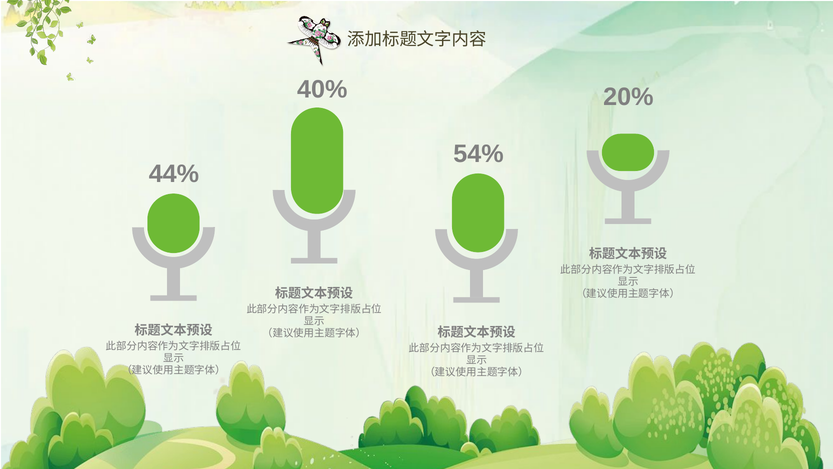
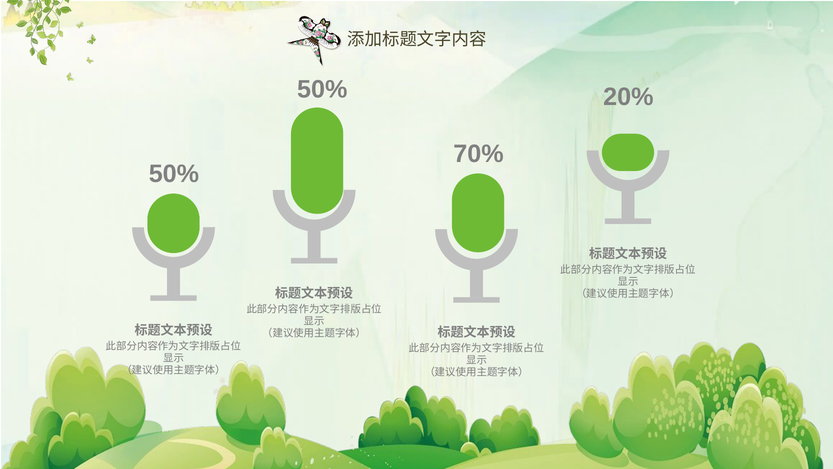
40% at (322, 90): 40% -> 50%
54%: 54% -> 70%
44% at (174, 174): 44% -> 50%
